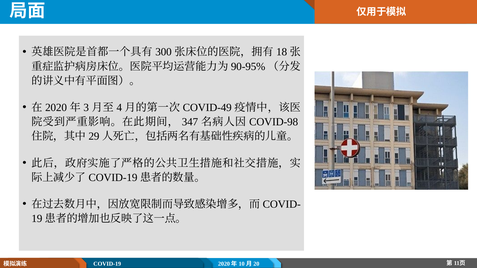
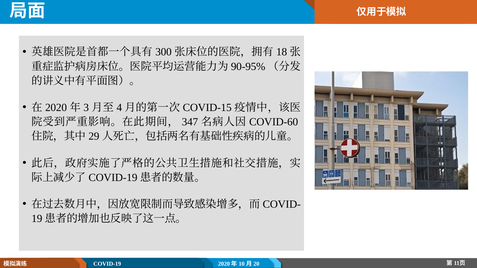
COVID-49: COVID-49 -> COVID-15
COVID-98: COVID-98 -> COVID-60
